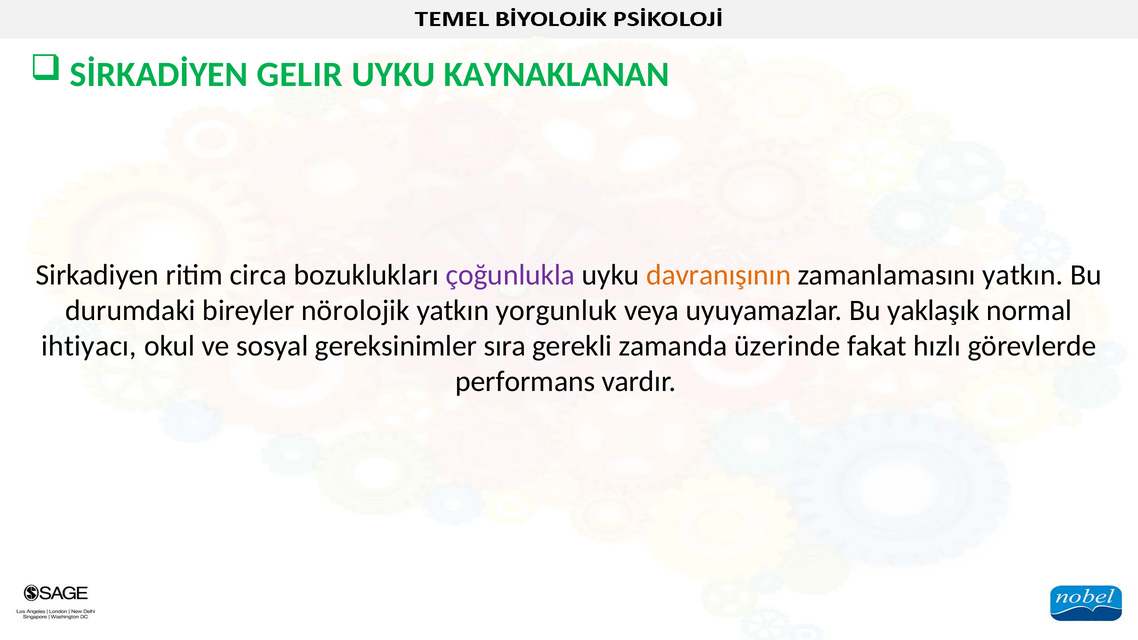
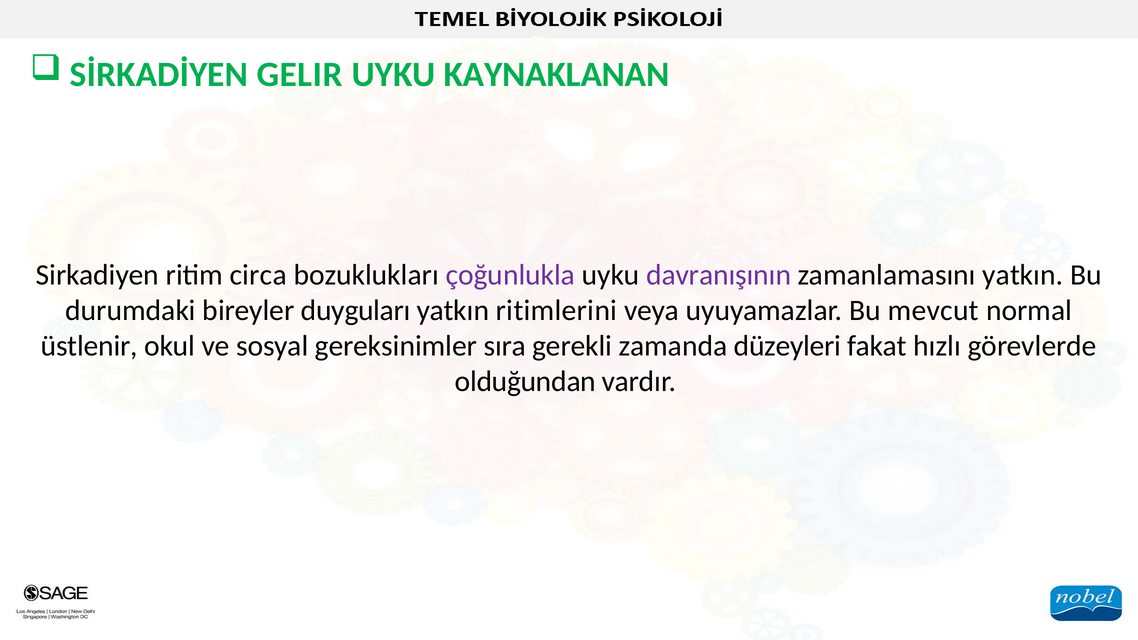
davranışının colour: orange -> purple
nörolojik: nörolojik -> duyguları
yorgunluk: yorgunluk -> ritimlerini
yaklaşık: yaklaşık -> mevcut
ihtiyacı: ihtiyacı -> üstlenir
üzerinde: üzerinde -> düzeyleri
performans: performans -> olduğundan
